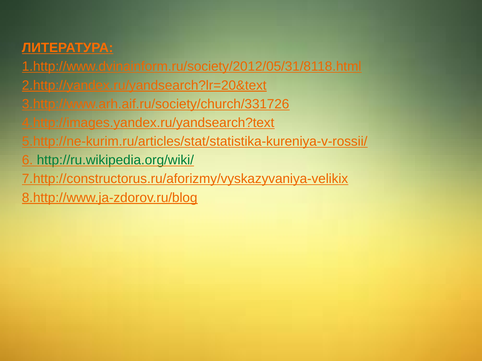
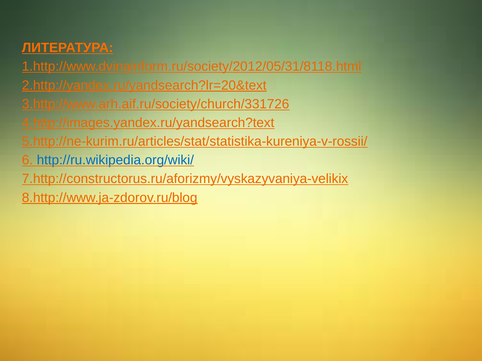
http://ru.wikipedia.org/wiki/ colour: green -> blue
